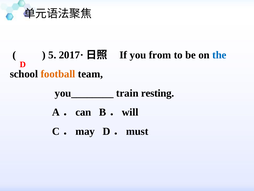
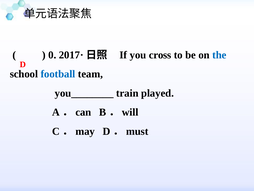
5: 5 -> 0
from: from -> cross
football colour: orange -> blue
resting: resting -> played
